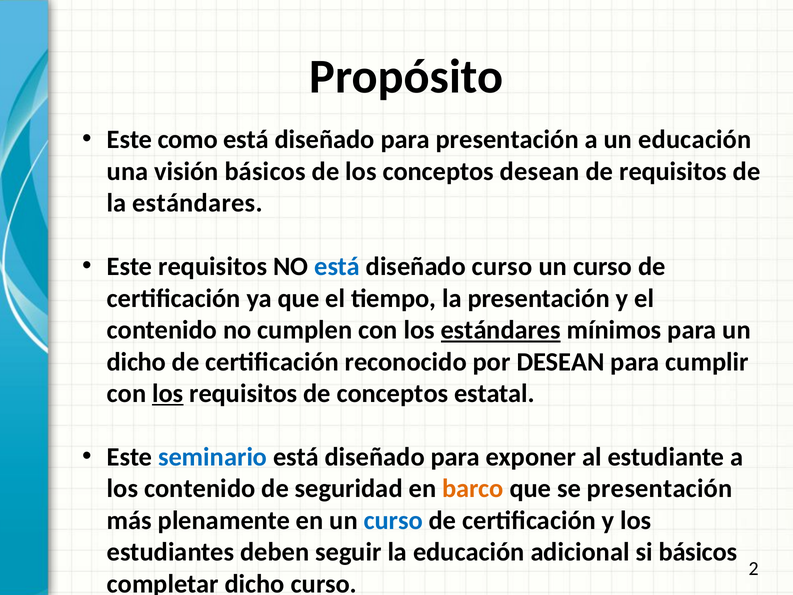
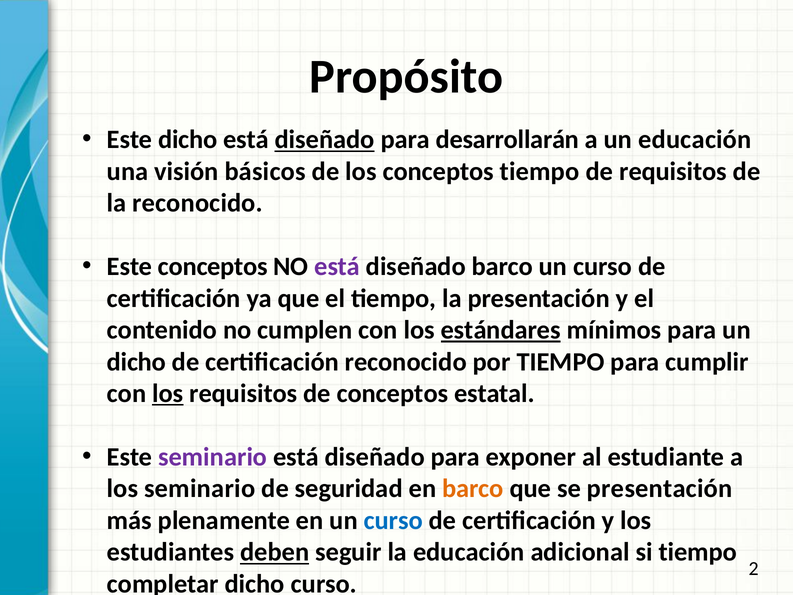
Este como: como -> dicho
diseñado at (325, 140) underline: none -> present
para presentación: presentación -> desarrollarán
conceptos desean: desean -> tiempo
la estándares: estándares -> reconocido
Este requisitos: requisitos -> conceptos
está at (337, 267) colour: blue -> purple
diseñado curso: curso -> barco
por DESEAN: DESEAN -> TIEMPO
seminario at (213, 457) colour: blue -> purple
los contenido: contenido -> seminario
deben underline: none -> present
si básicos: básicos -> tiempo
